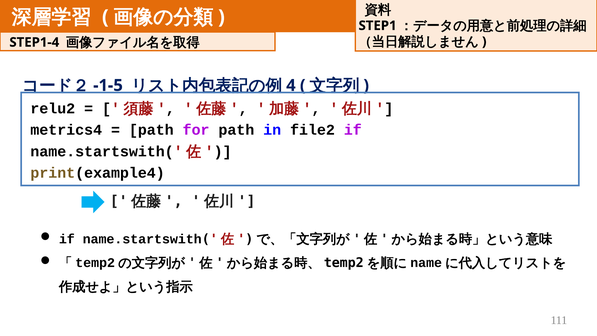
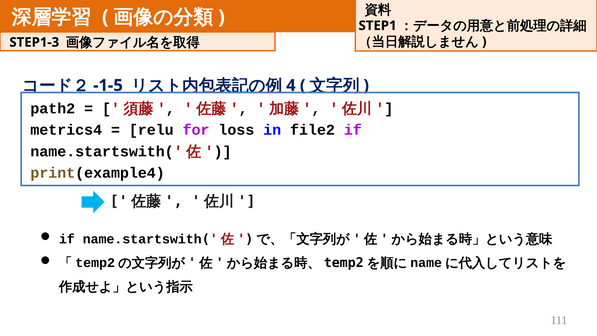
STEP1-4: STEP1-4 -> STEP1-3
relu2: relu2 -> path2
path at (151, 130): path -> relu
for path: path -> loss
